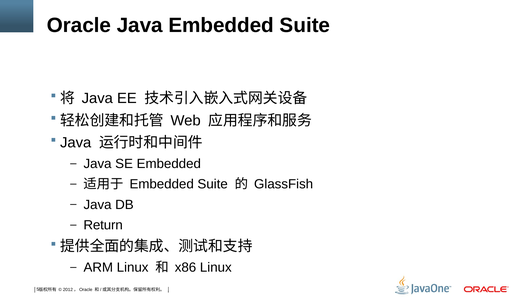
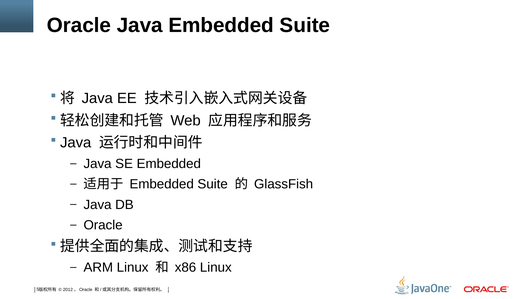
Return at (103, 225): Return -> Oracle
